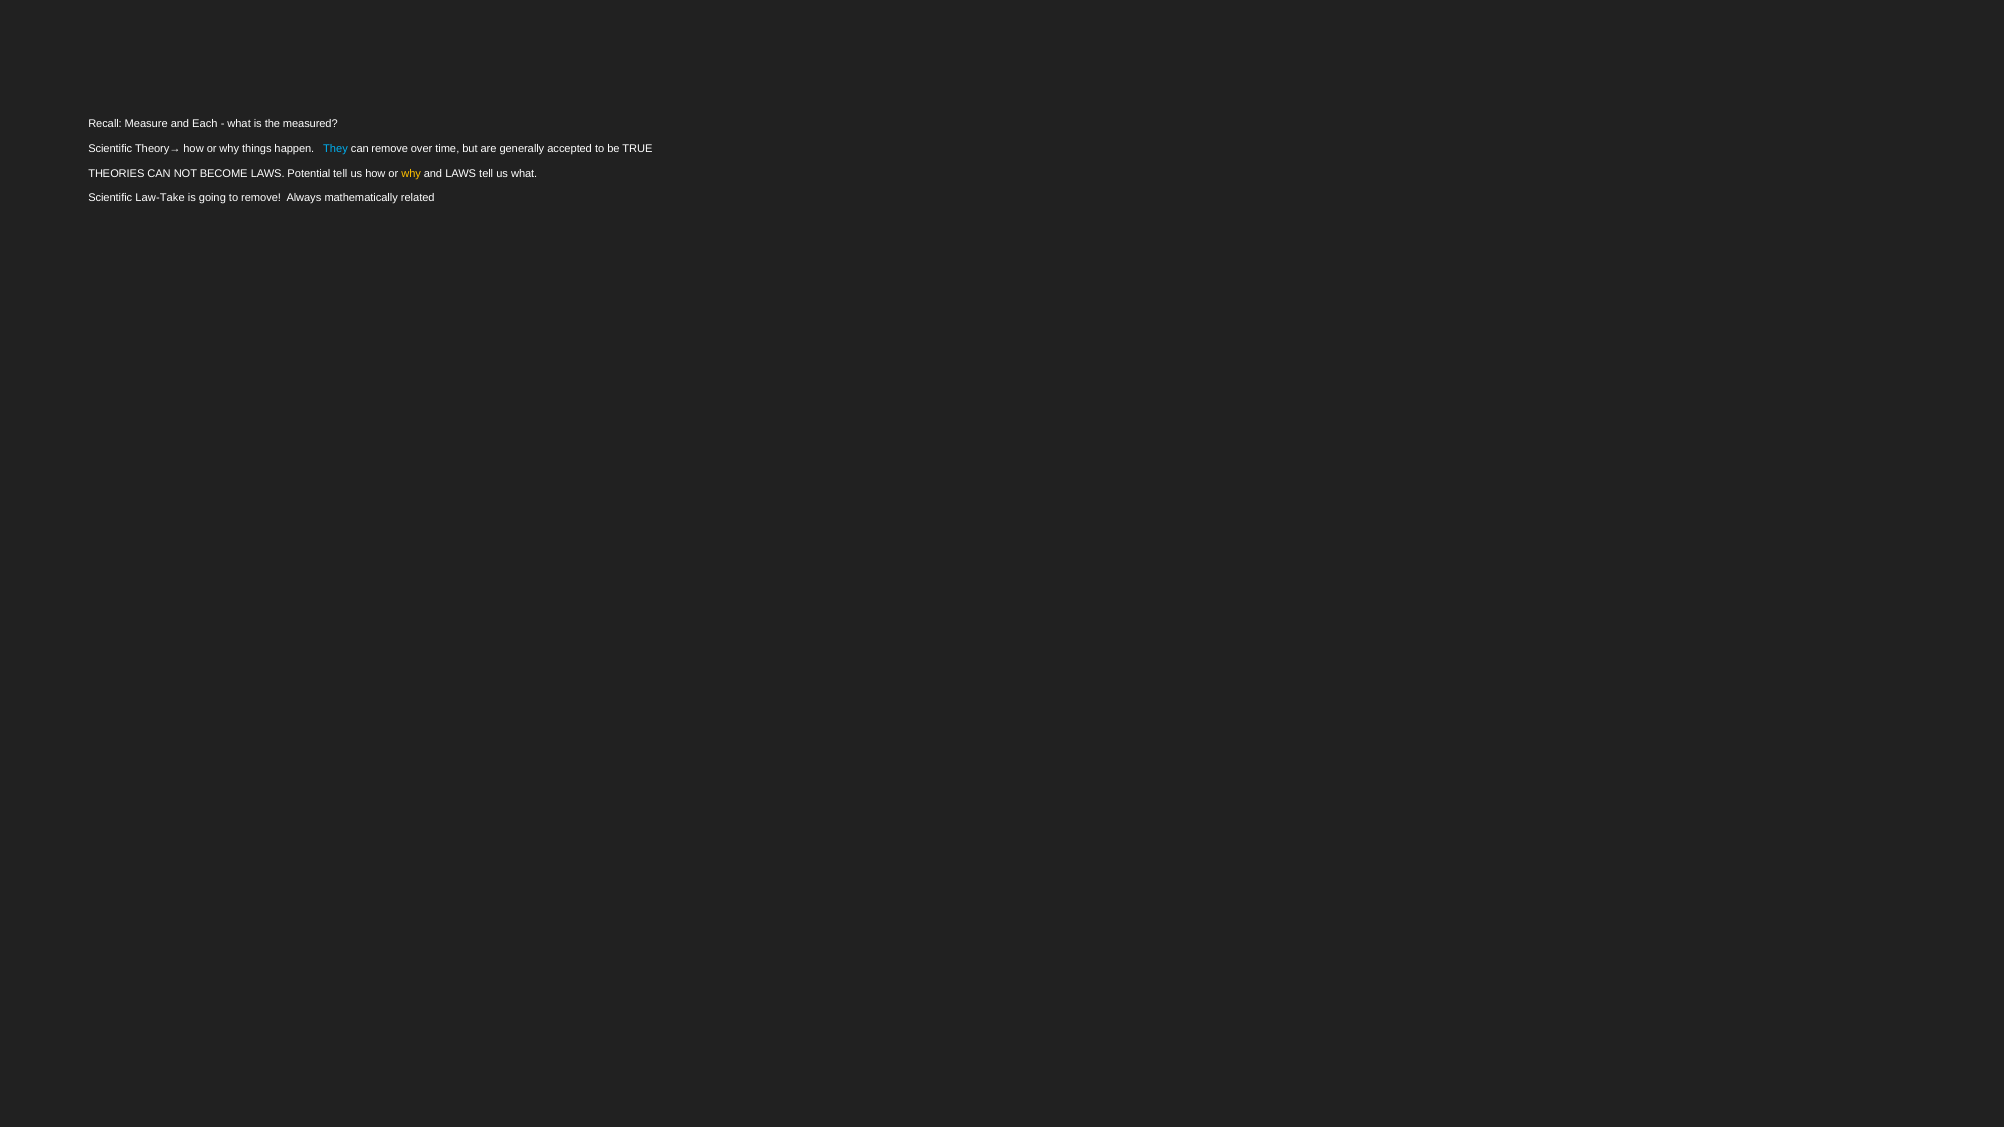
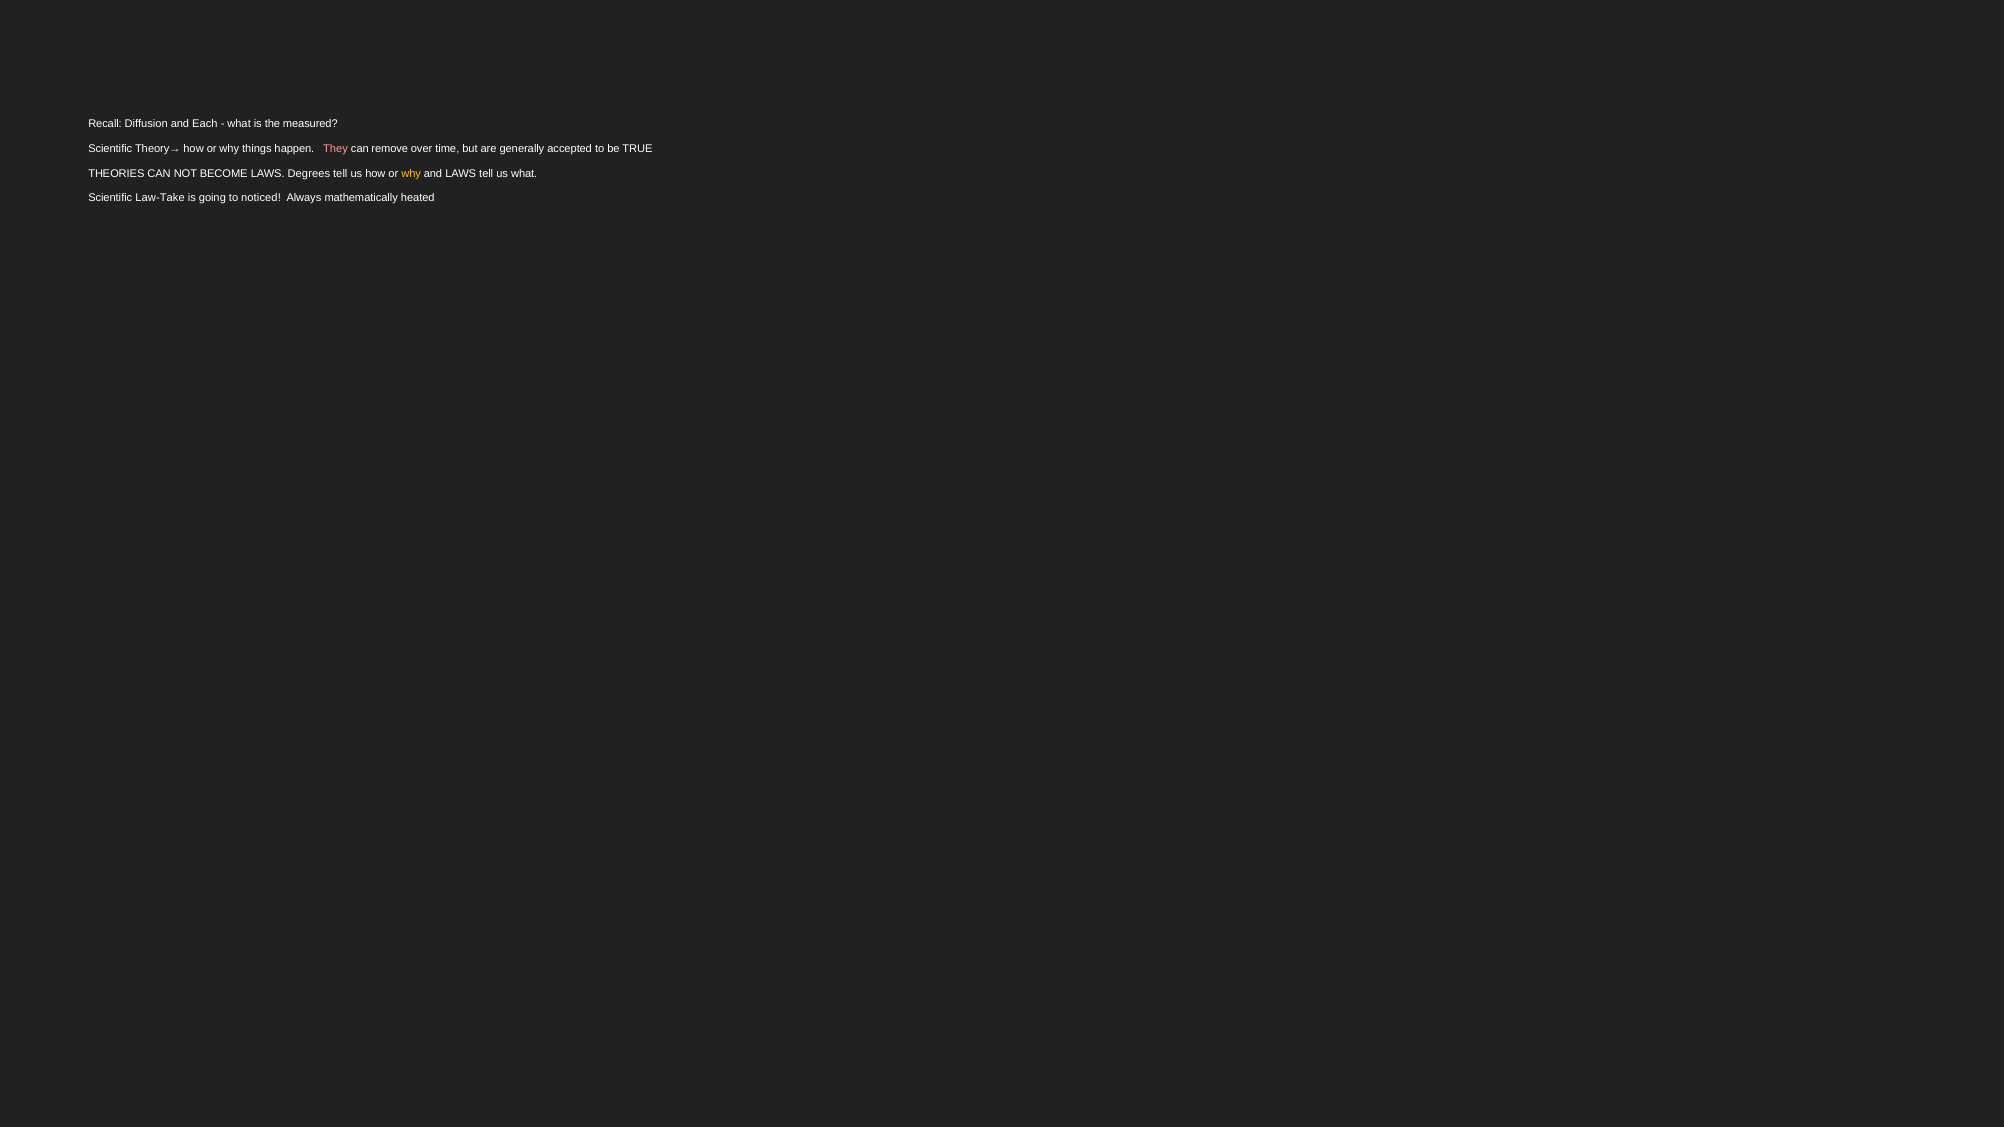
Measure: Measure -> Diffusion
They colour: light blue -> pink
Potential: Potential -> Degrees
to remove: remove -> noticed
related: related -> heated
